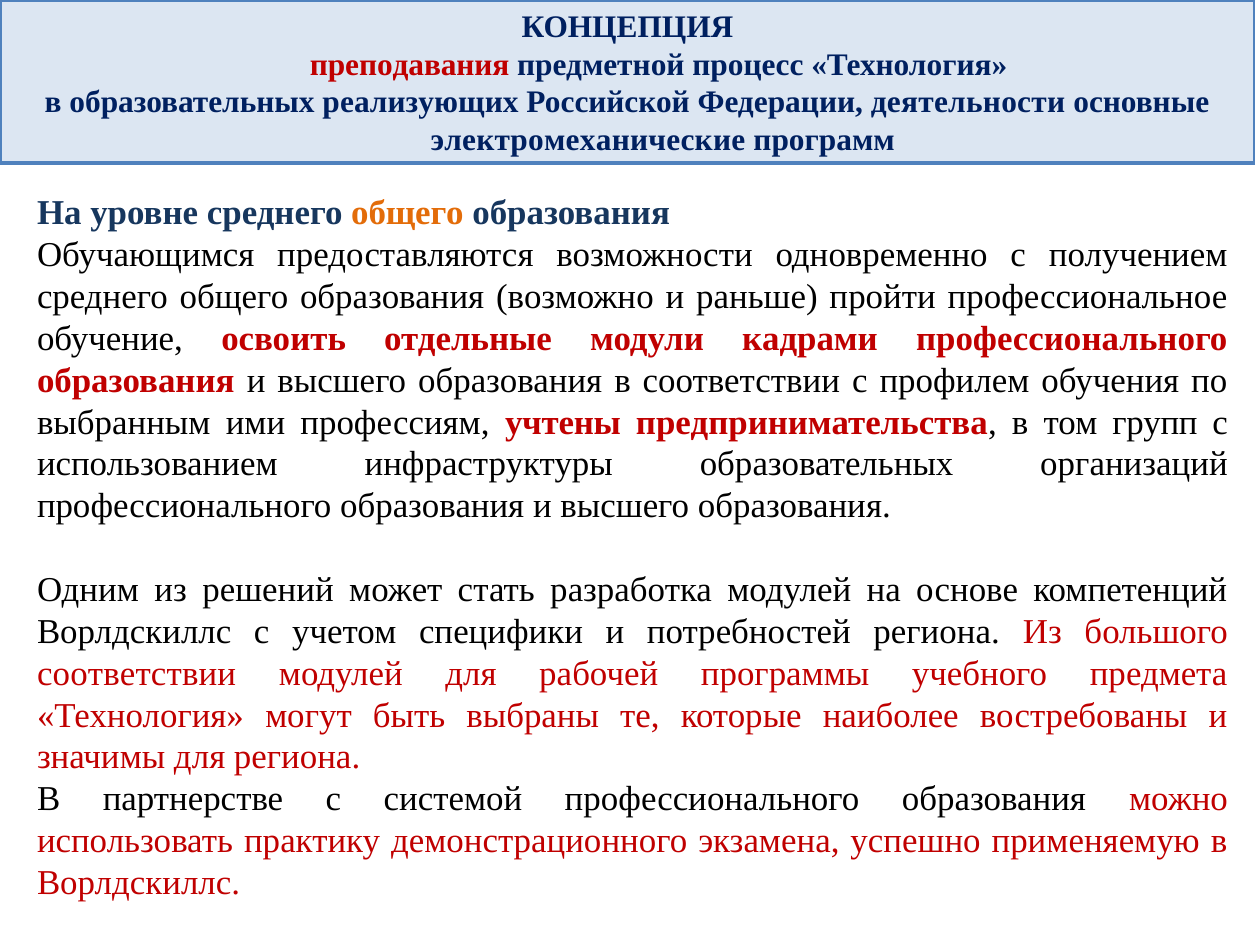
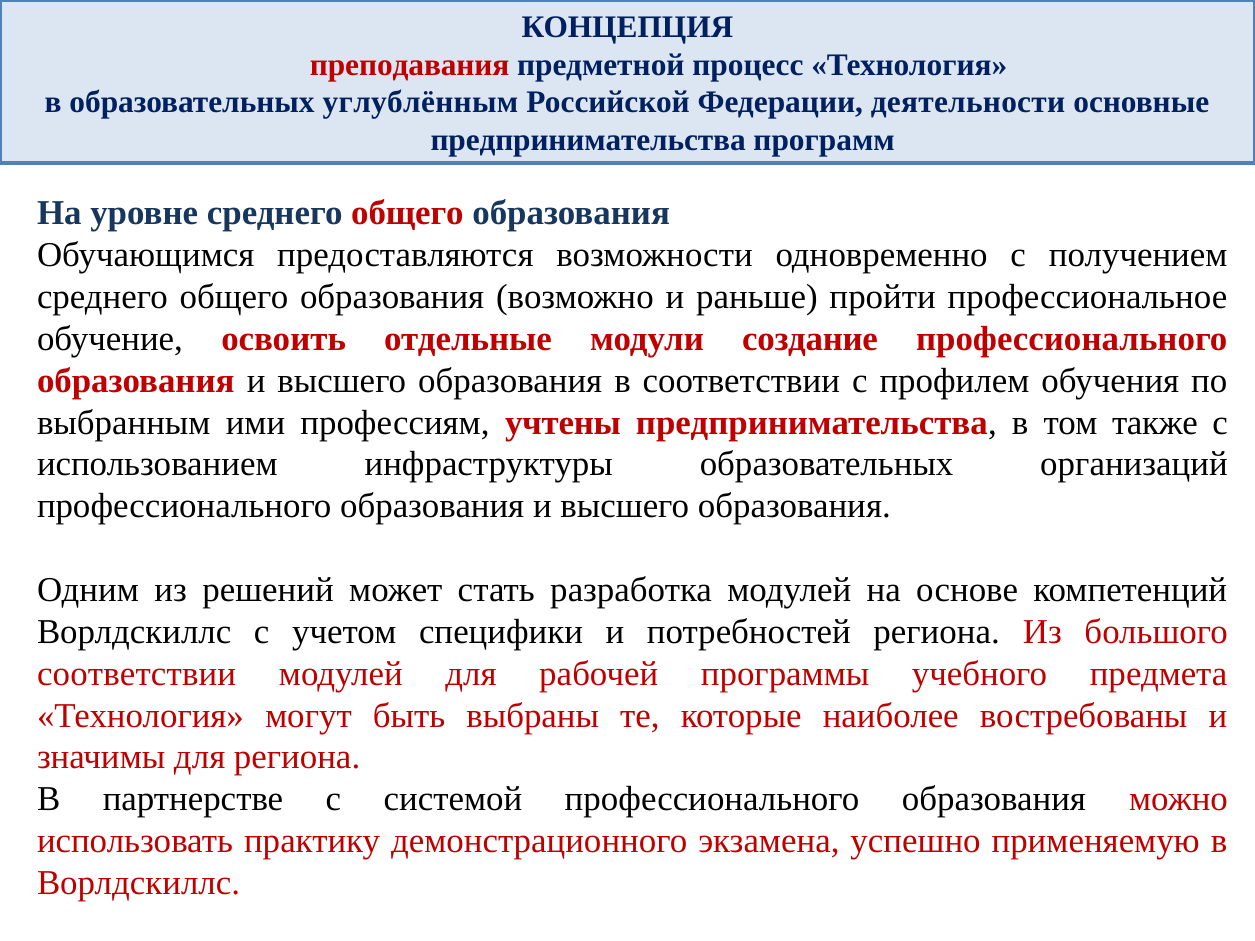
реализующих: реализующих -> углублённым
электромеханические at (588, 140): электромеханические -> предпринимательства
общего at (407, 213) colour: orange -> red
кадрами: кадрами -> создание
групп: групп -> также
